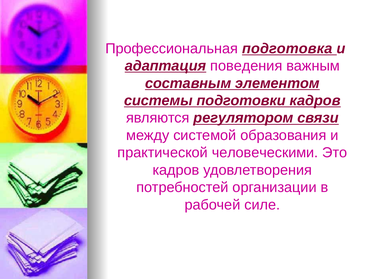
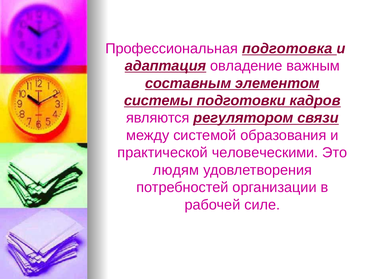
поведения: поведения -> овладение
кадров at (176, 170): кадров -> людям
